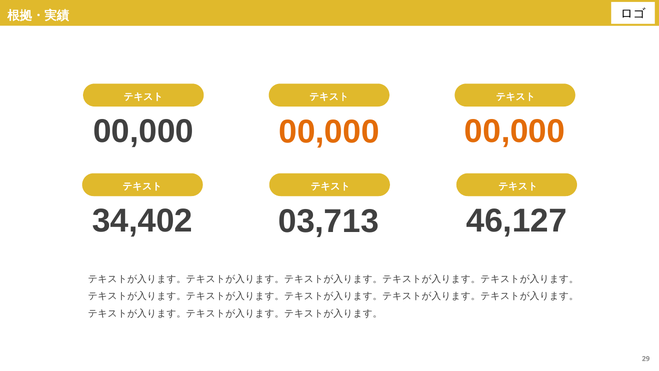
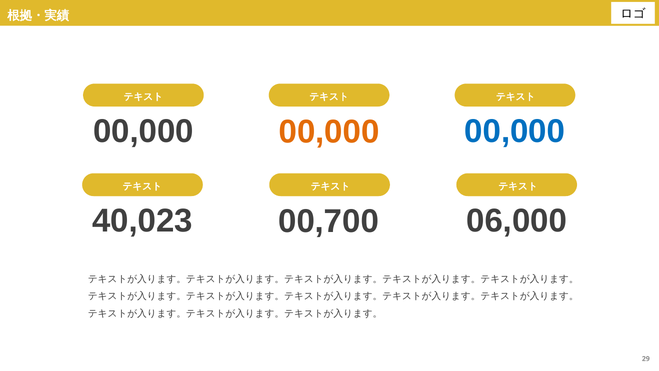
00,000 at (515, 131) colour: orange -> blue
46,127: 46,127 -> 06,000
34,402: 34,402 -> 40,023
03,713: 03,713 -> 00,700
